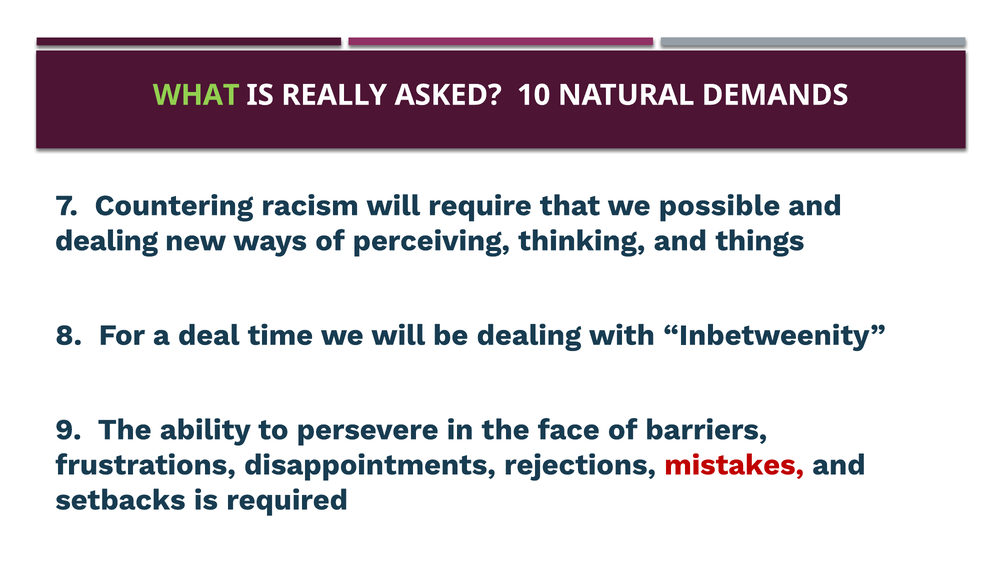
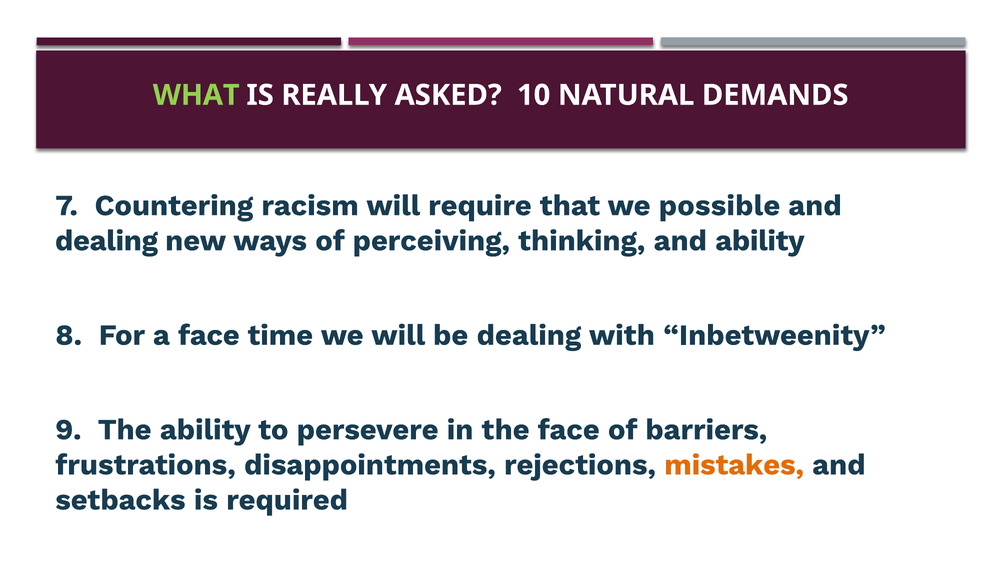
and things: things -> ability
a deal: deal -> face
mistakes colour: red -> orange
